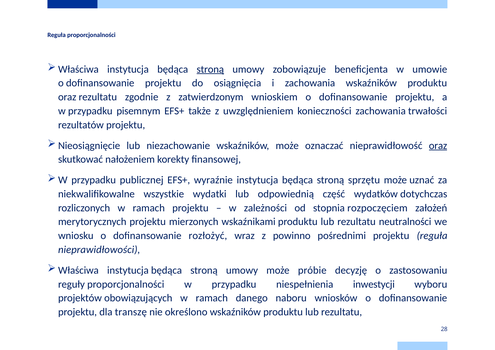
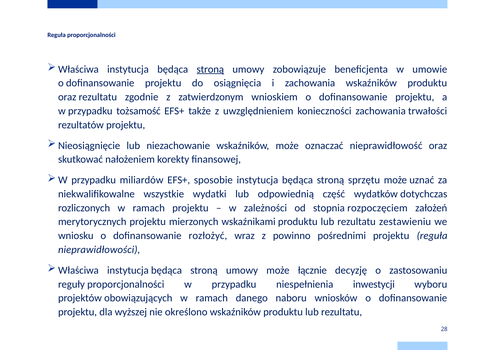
pisemnym: pisemnym -> tożsamość
oraz at (438, 146) underline: present -> none
publicznej: publicznej -> miliardów
wyraźnie: wyraźnie -> sposobie
neutralności: neutralności -> zestawieniu
próbie: próbie -> łącznie
transzę: transzę -> wyższej
